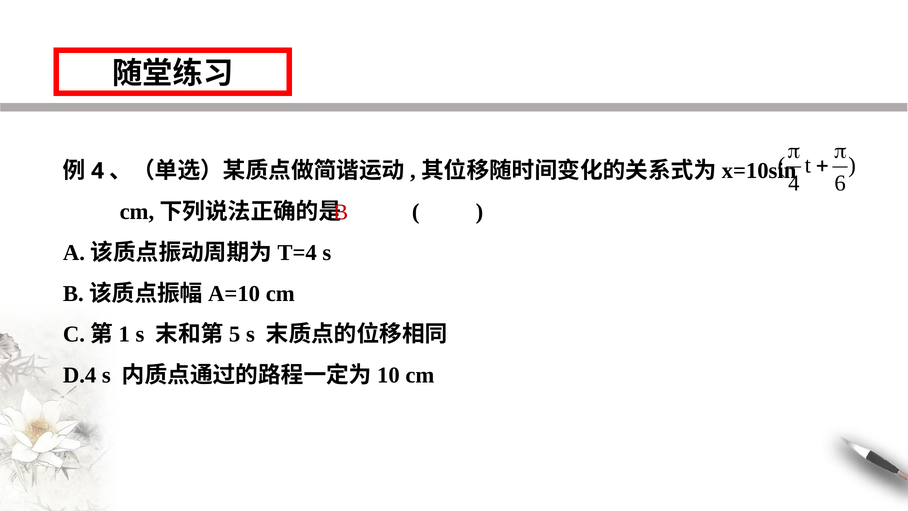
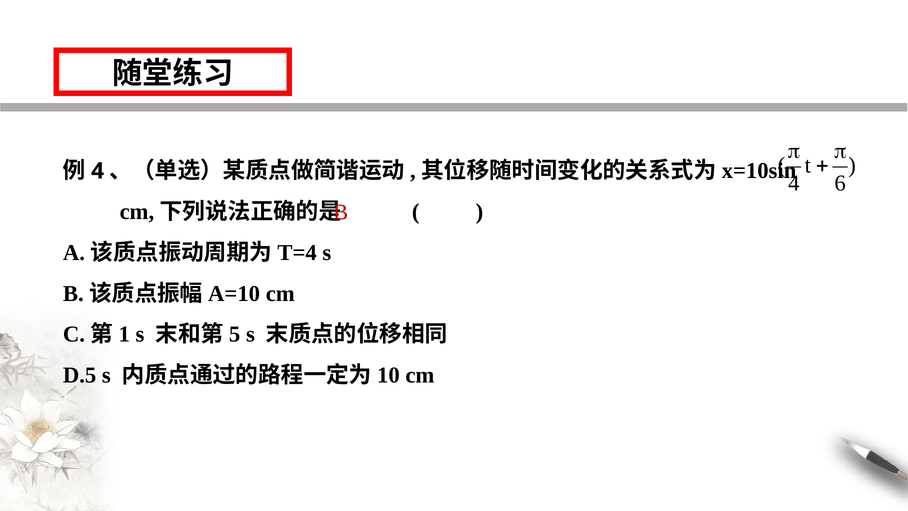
D.4: D.4 -> D.5
